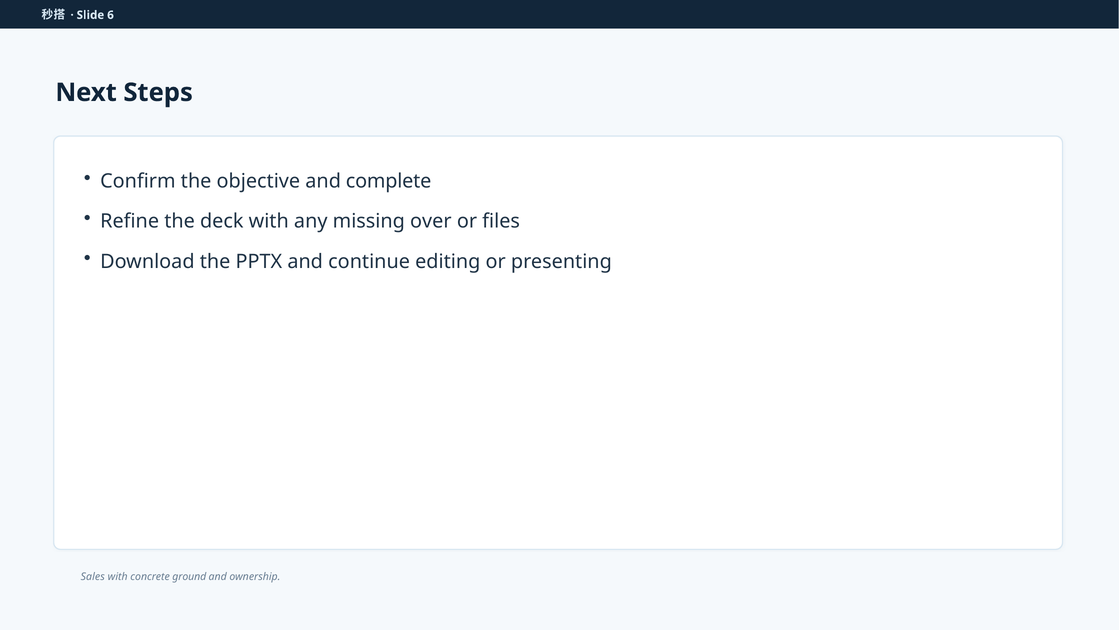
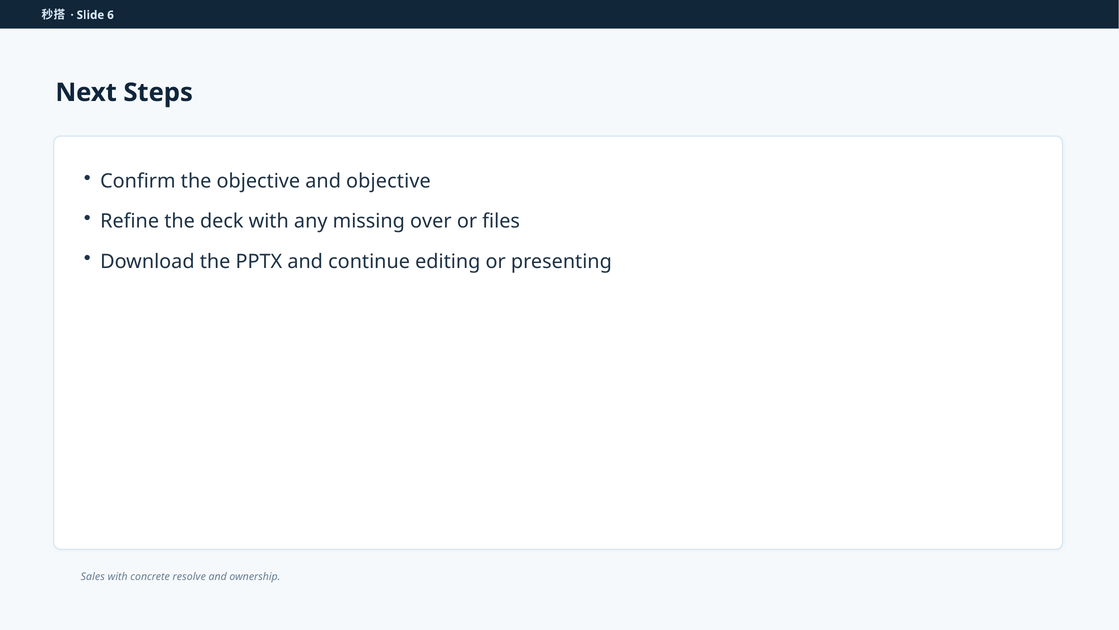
and complete: complete -> objective
ground: ground -> resolve
